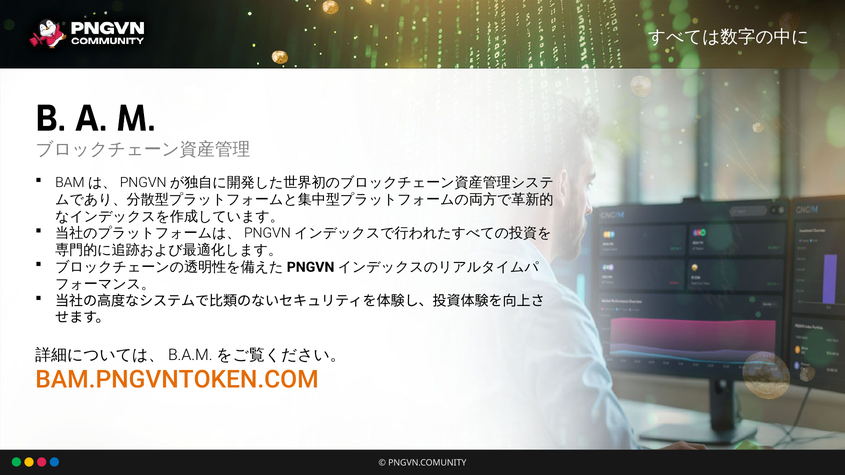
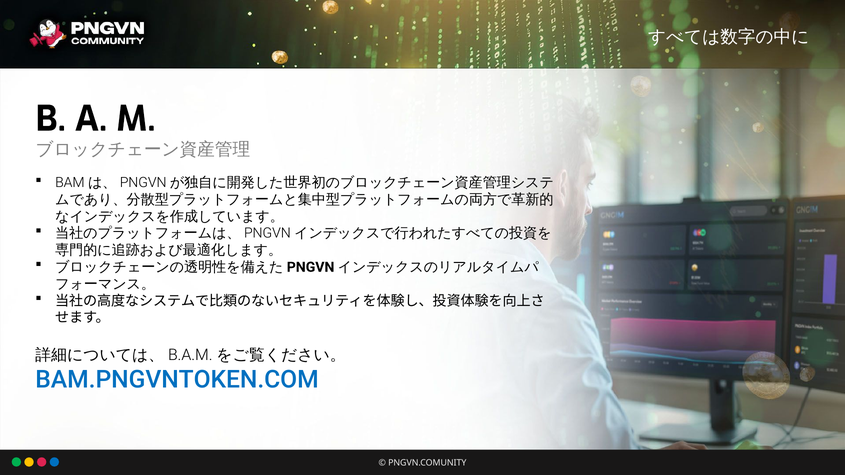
BAM.PNGVNTOKEN.COM colour: orange -> blue
